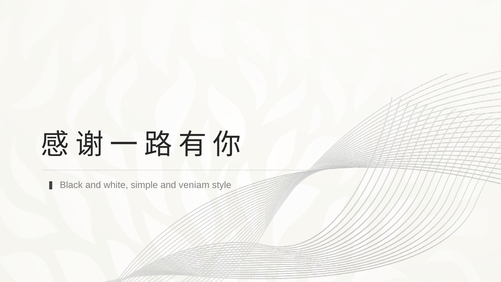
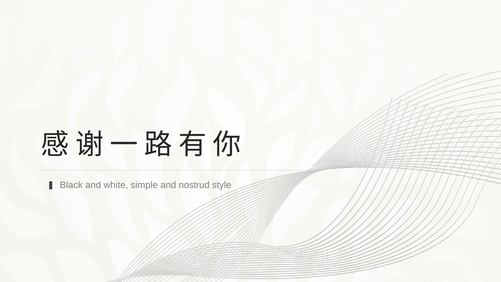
veniam: veniam -> nostrud
